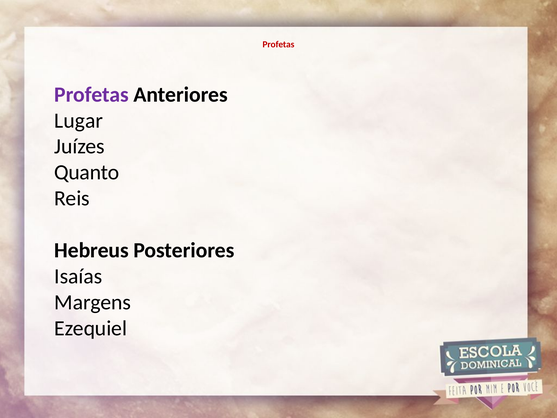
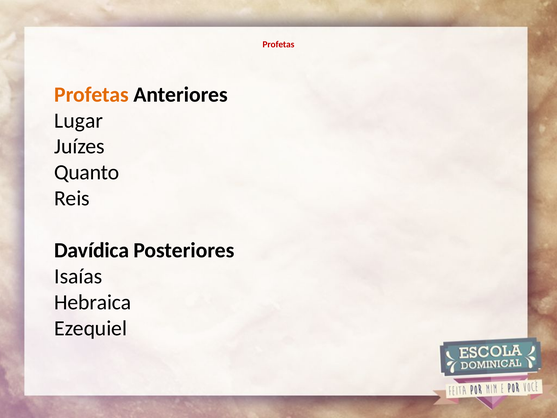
Profetas at (92, 95) colour: purple -> orange
Hebreus: Hebreus -> Davídica
Margens: Margens -> Hebraica
